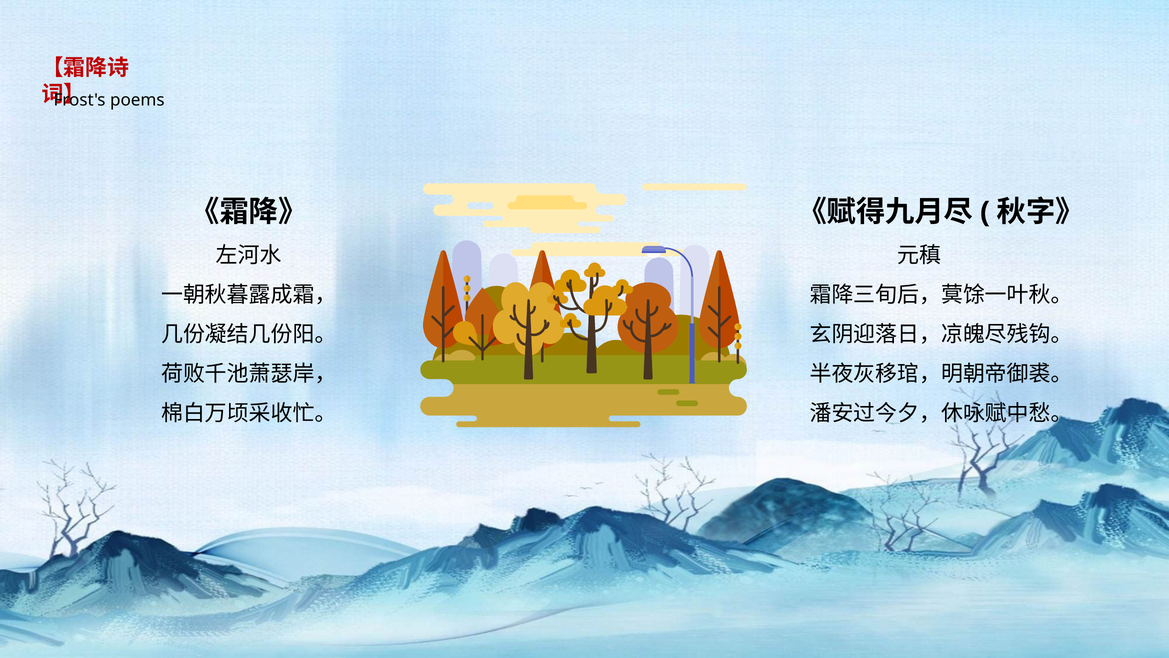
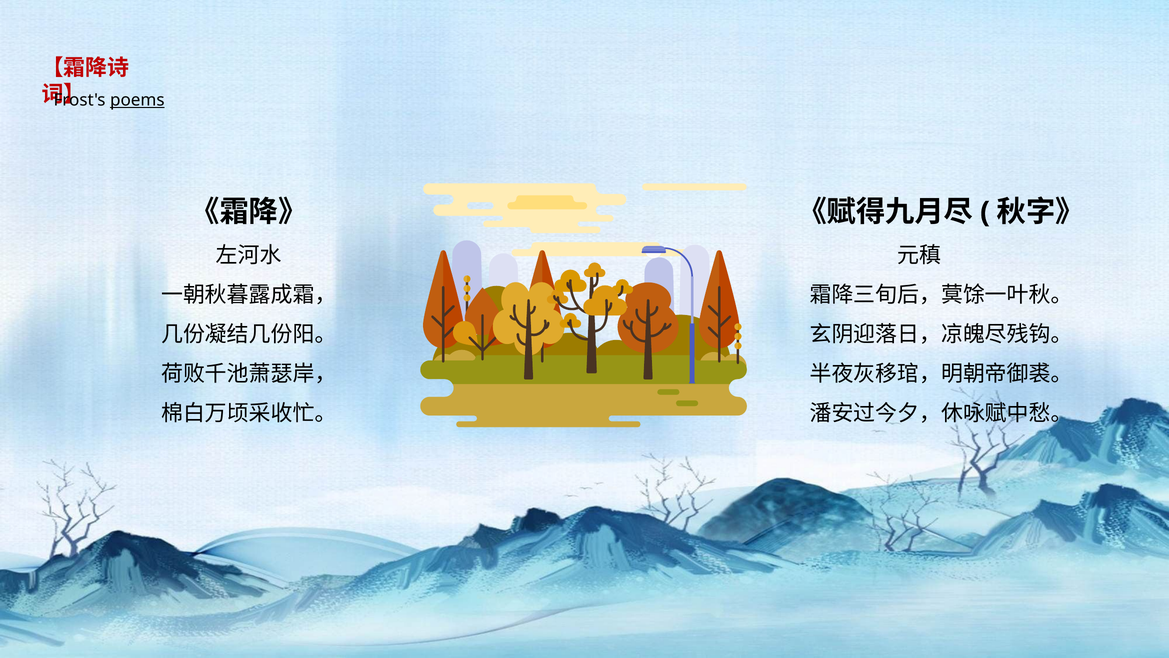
poems underline: none -> present
